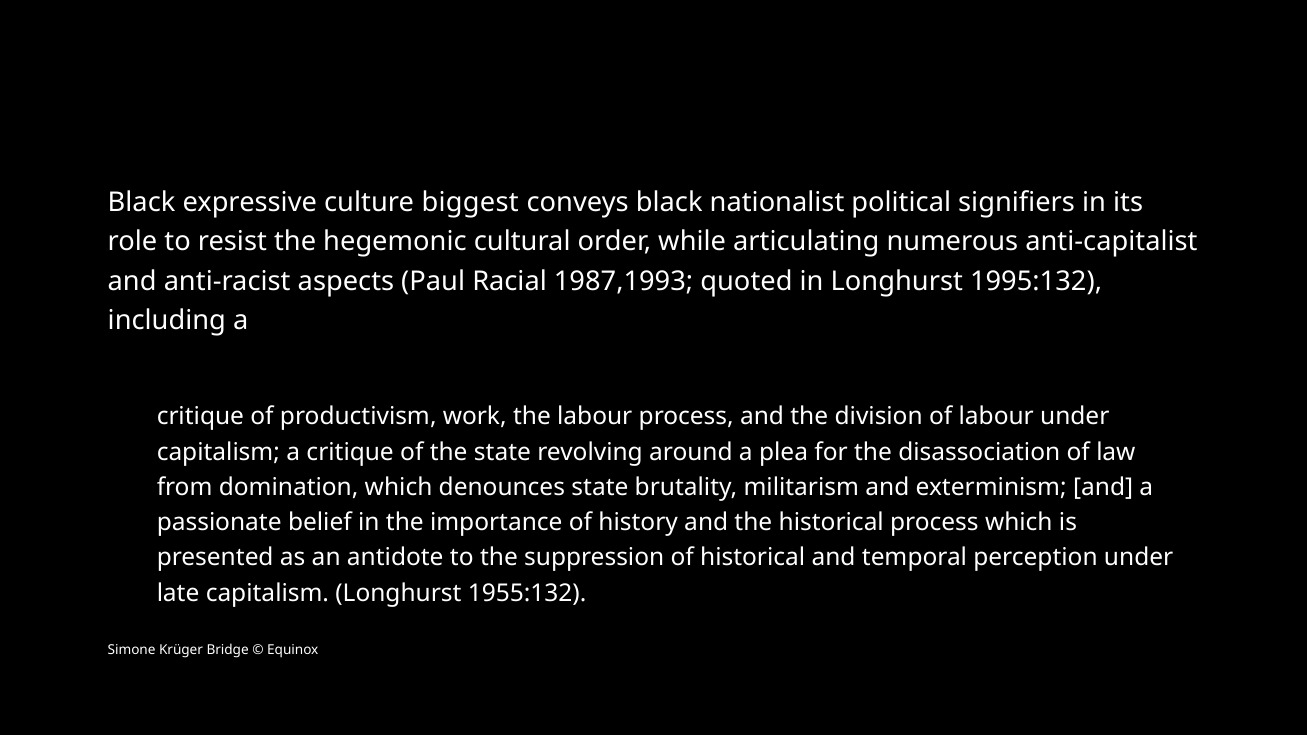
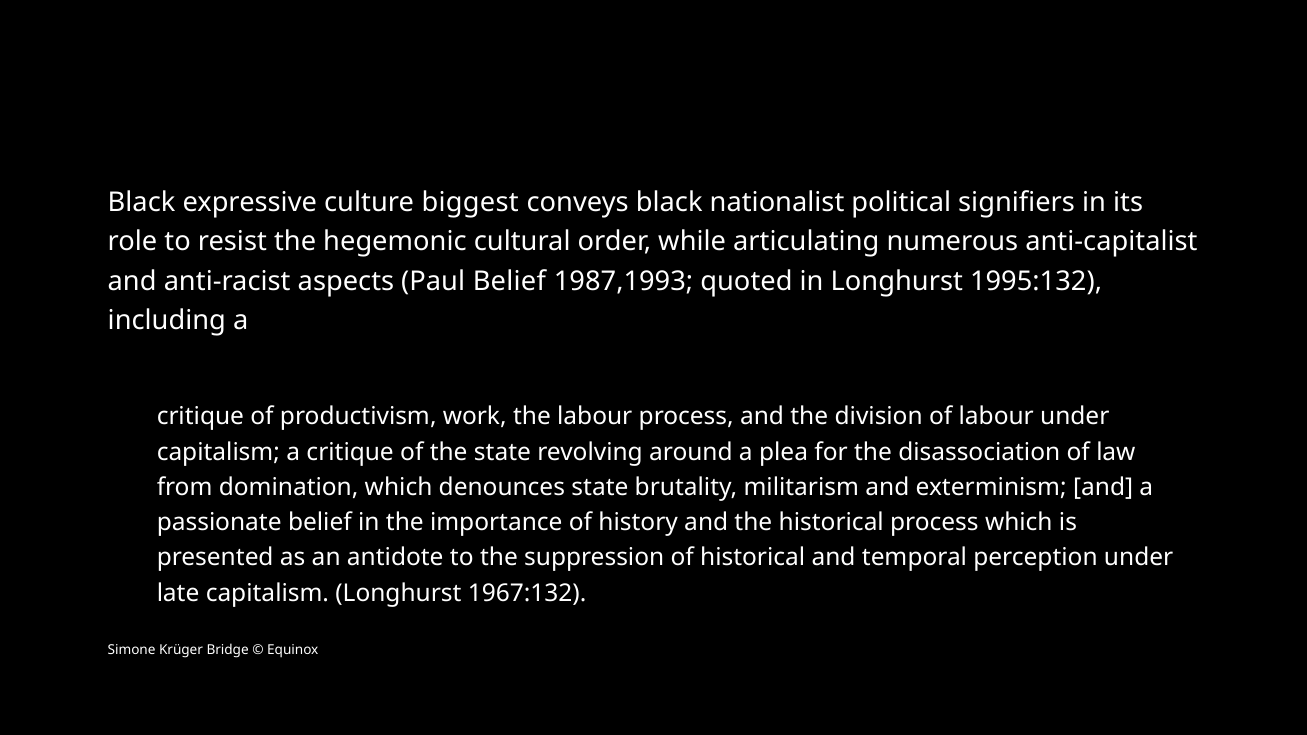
Paul Racial: Racial -> Belief
1955:132: 1955:132 -> 1967:132
